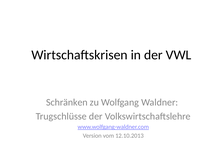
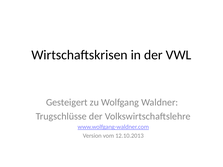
Schränken: Schränken -> Gesteigert
